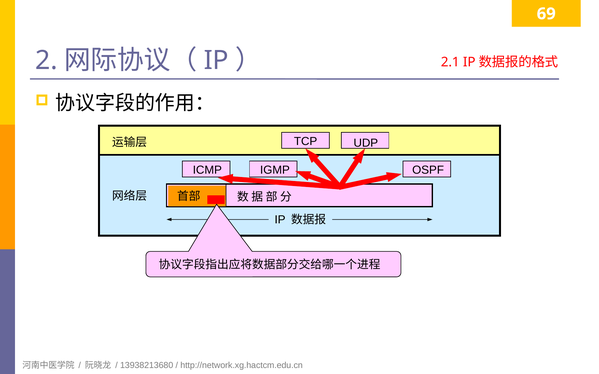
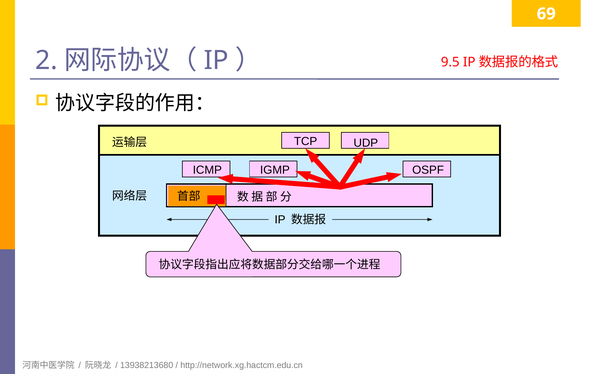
2.1: 2.1 -> 9.5
